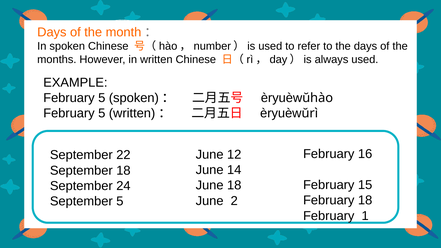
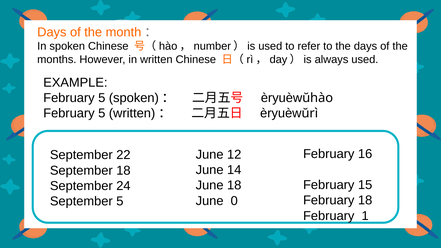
2: 2 -> 0
